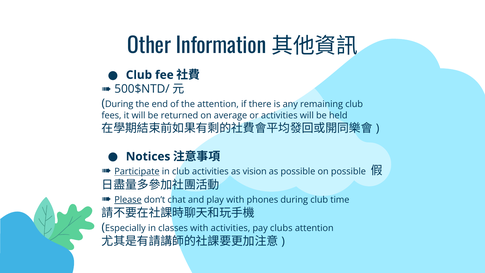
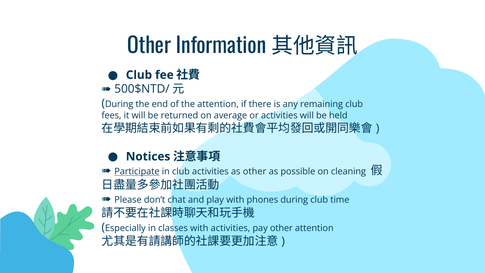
as vision: vision -> other
on possible: possible -> cleaning
Please underline: present -> none
pay clubs: clubs -> other
